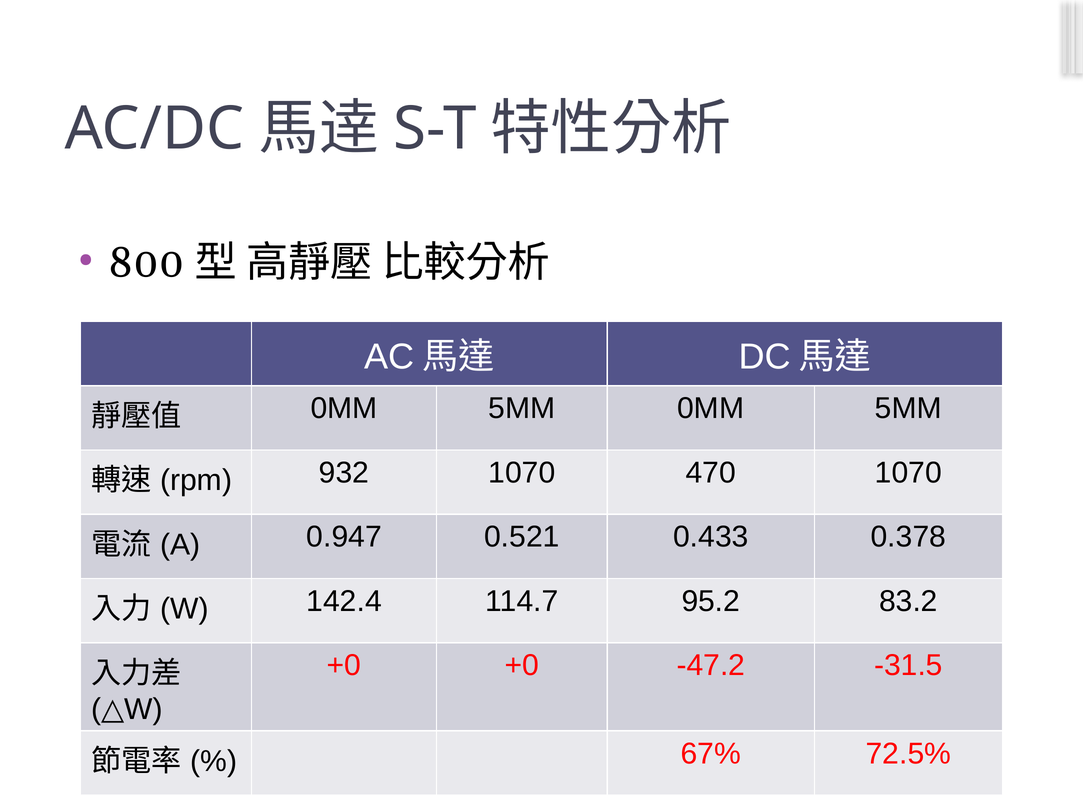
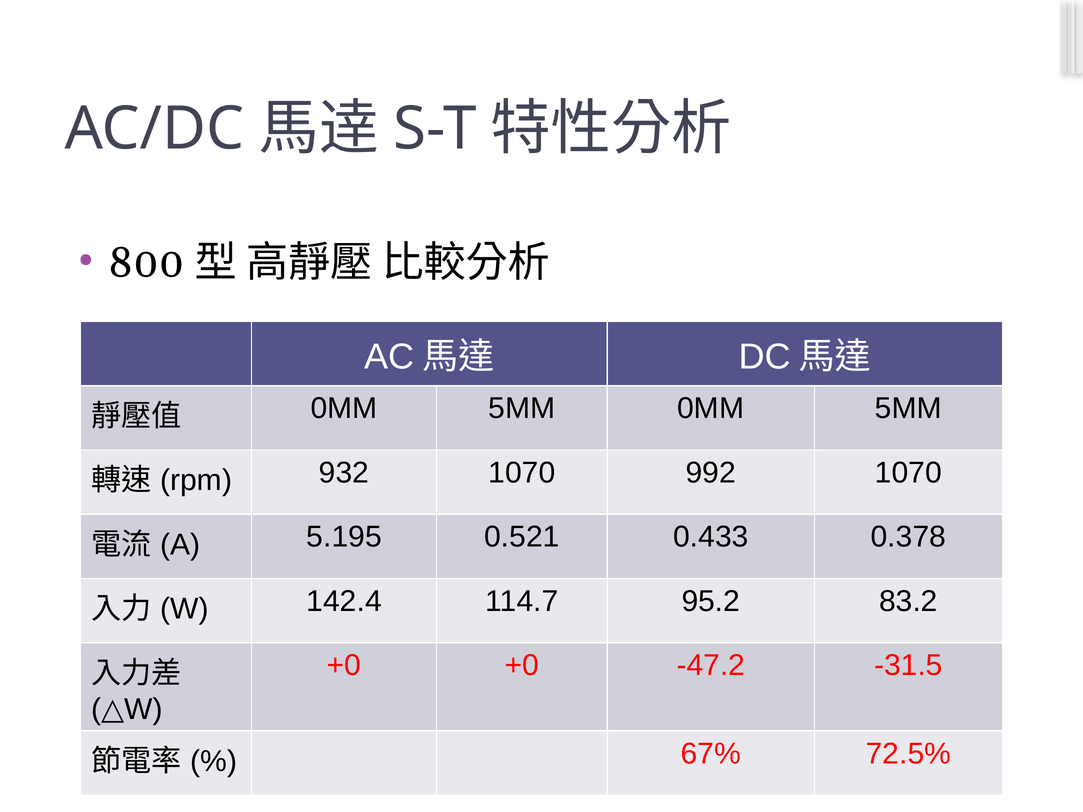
470: 470 -> 992
0.947: 0.947 -> 5.195
